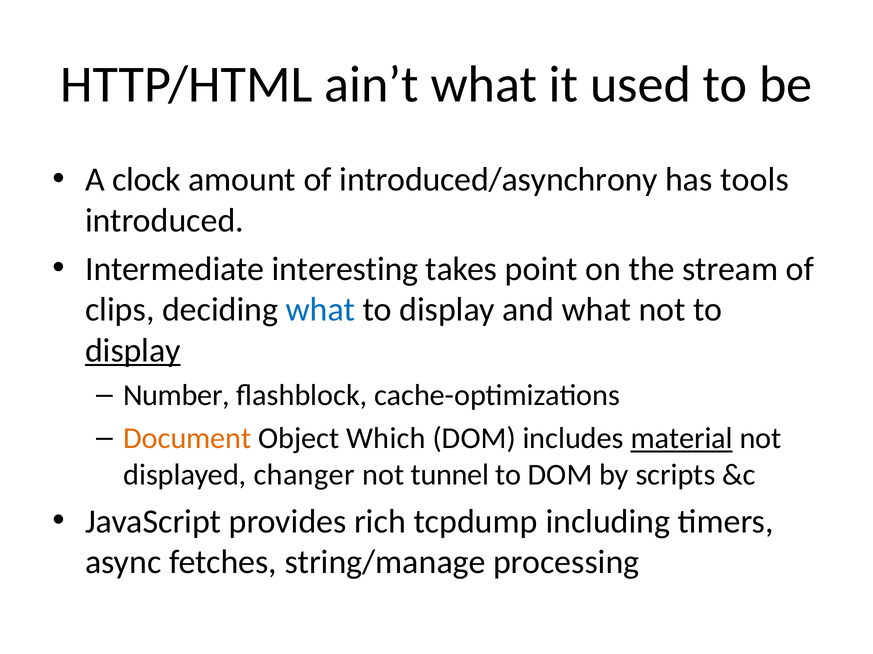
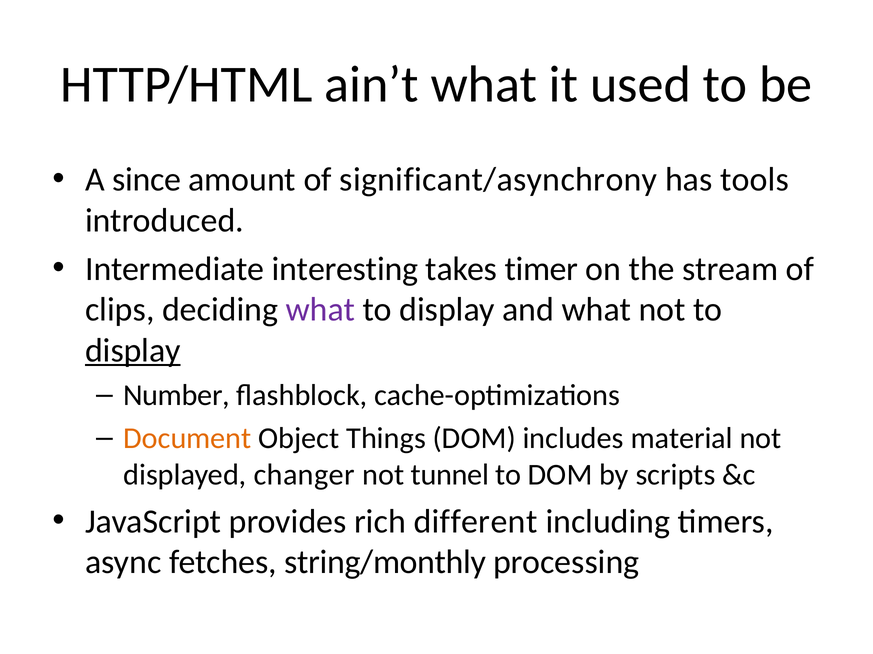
clock: clock -> since
introduced/asynchrony: introduced/asynchrony -> significant/asynchrony
point: point -> timer
what at (320, 310) colour: blue -> purple
Which: Which -> Things
material underline: present -> none
tcpdump: tcpdump -> different
string/manage: string/manage -> string/monthly
